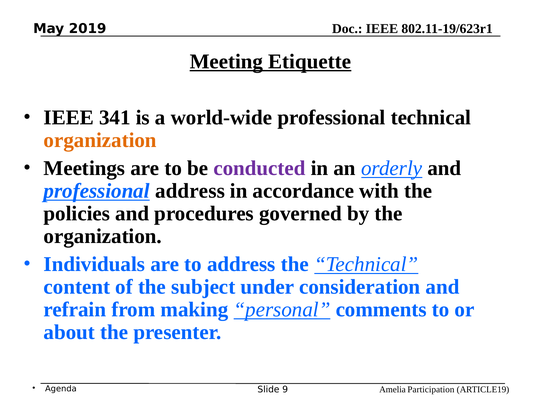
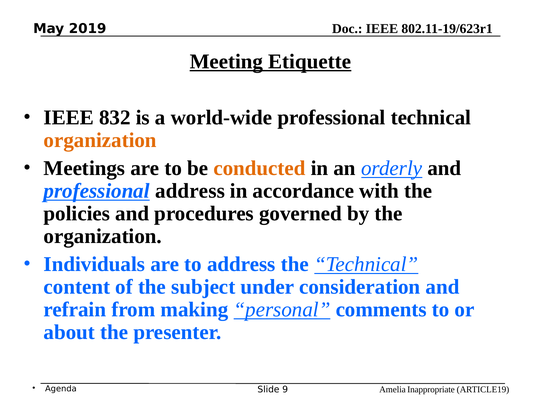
341: 341 -> 832
conducted colour: purple -> orange
Participation: Participation -> Inappropriate
